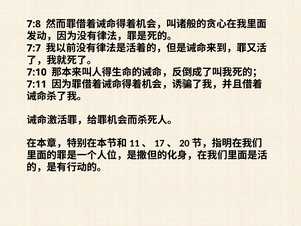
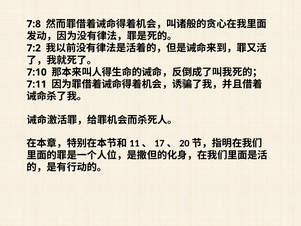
7:7: 7:7 -> 7:2
